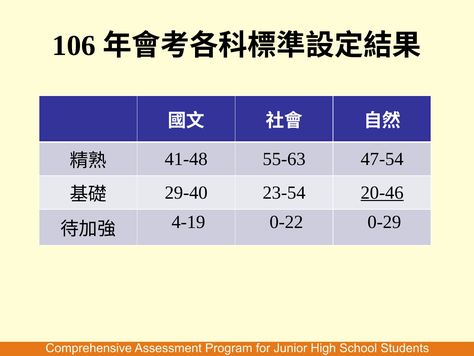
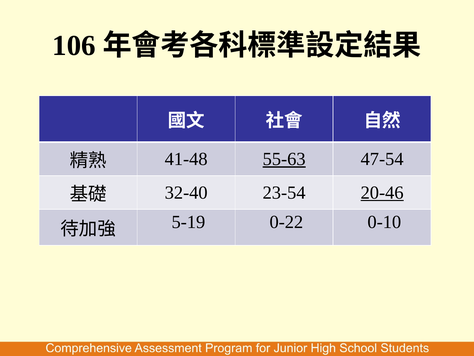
55-63 underline: none -> present
29-40: 29-40 -> 32-40
4-19: 4-19 -> 5-19
0-29: 0-29 -> 0-10
